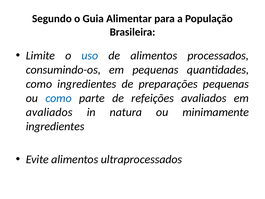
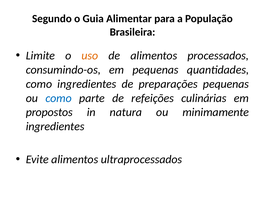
uso colour: blue -> orange
refeições avaliados: avaliados -> culinárias
avaliados at (49, 112): avaliados -> propostos
